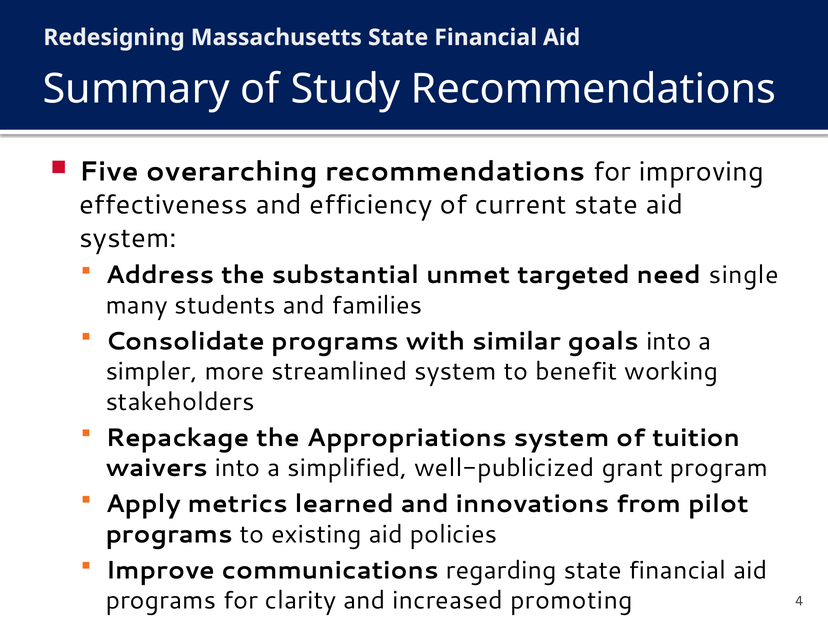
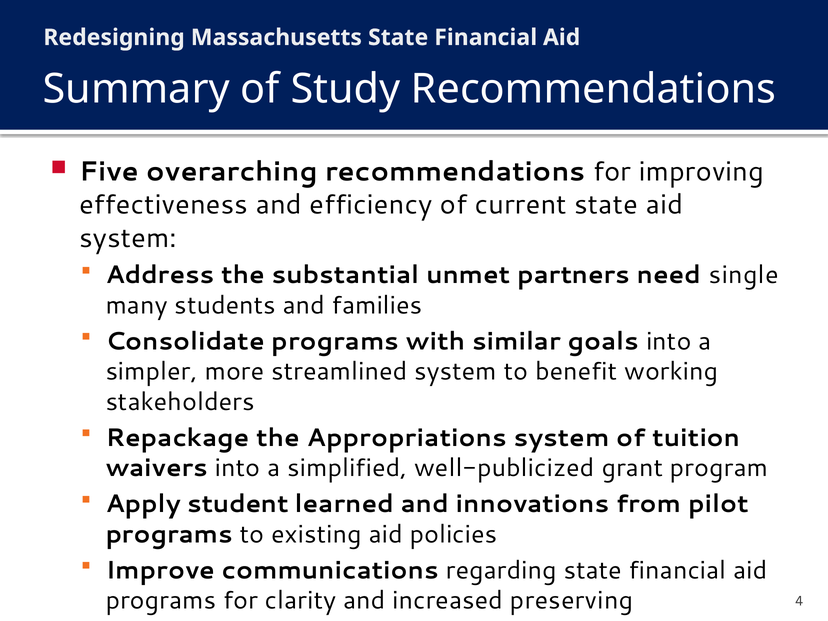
targeted: targeted -> partners
metrics: metrics -> student
promoting: promoting -> preserving
